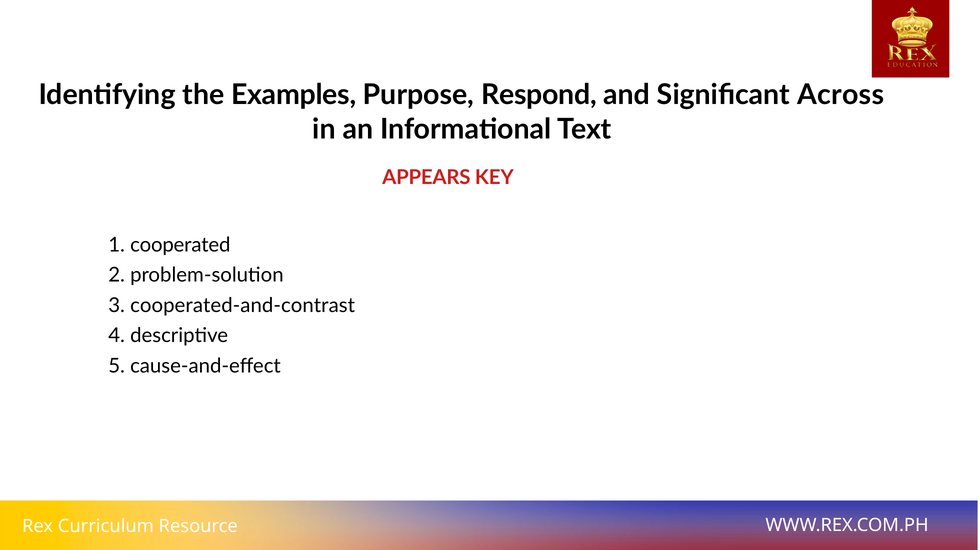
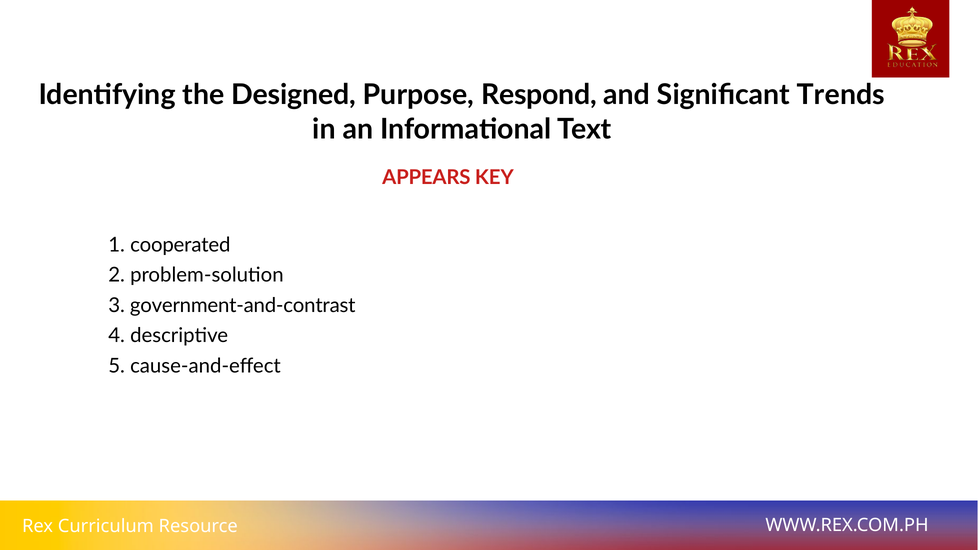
Examples: Examples -> Designed
Across: Across -> Trends
cooperated-and-contrast: cooperated-and-contrast -> government-and-contrast
